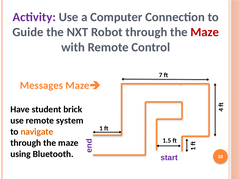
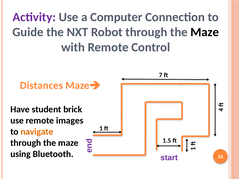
Maze at (205, 32) colour: red -> black
Messages: Messages -> Distances
system: system -> images
